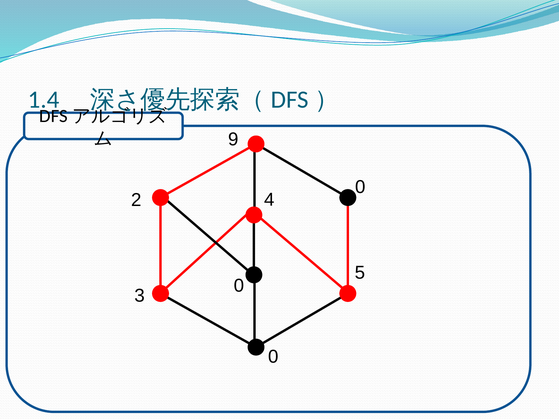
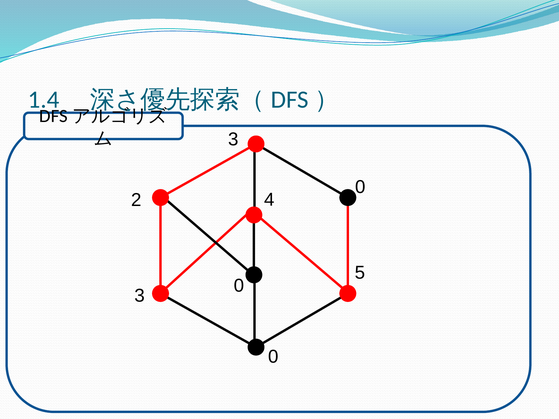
9 at (233, 139): 9 -> 3
